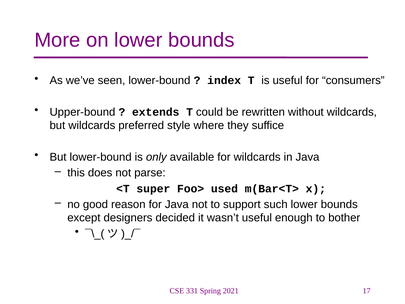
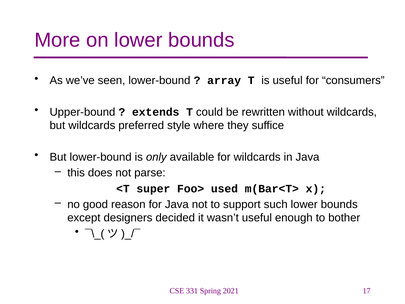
index: index -> array
